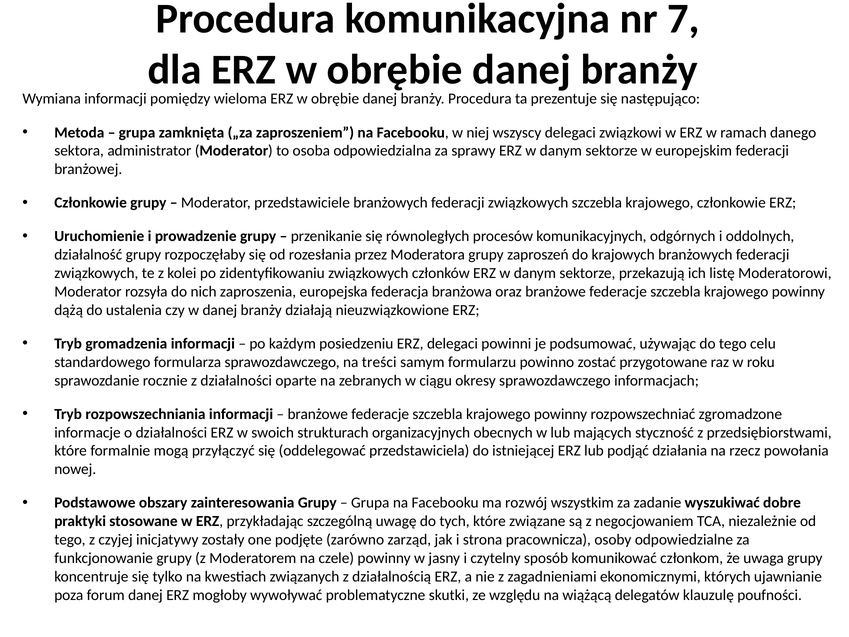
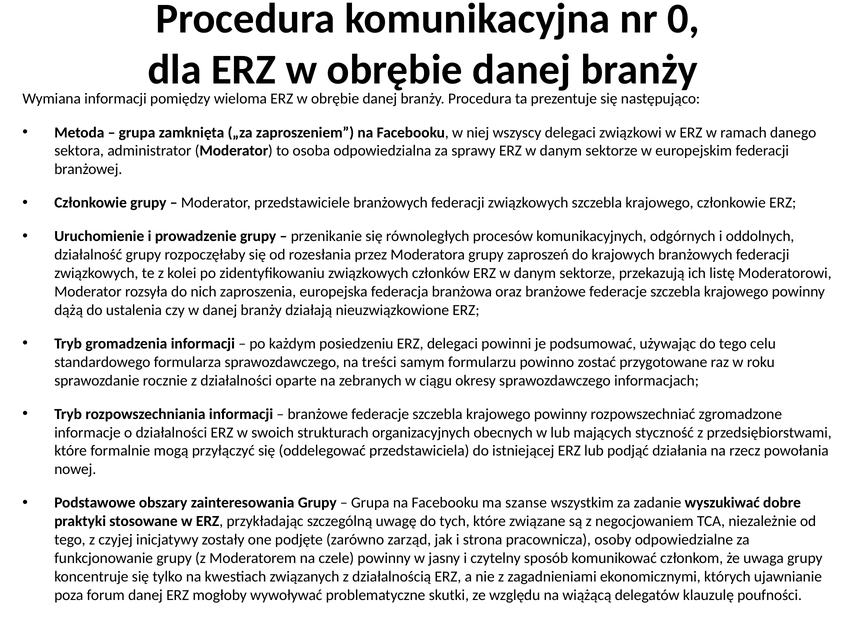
7: 7 -> 0
rozwój: rozwój -> szanse
